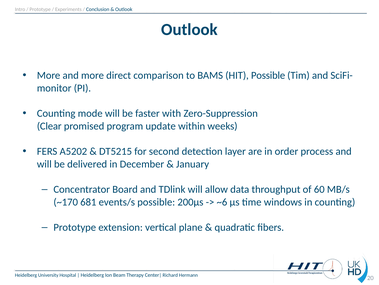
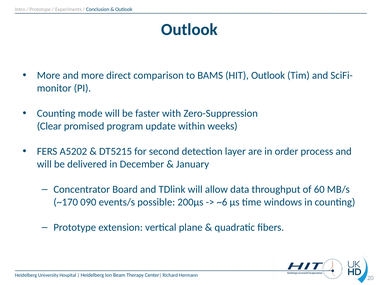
HIT Possible: Possible -> Outlook
681: 681 -> 090
